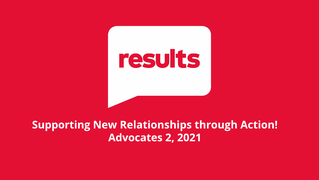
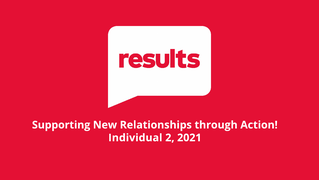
Advocates: Advocates -> Individual
